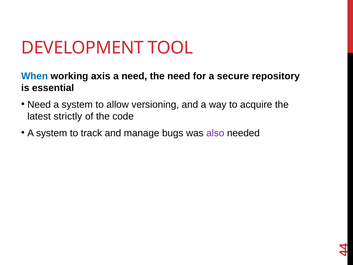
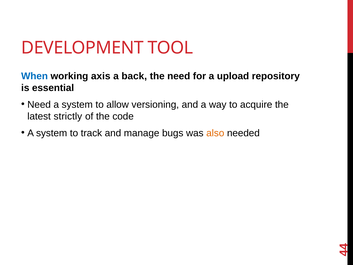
a need: need -> back
secure: secure -> upload
also colour: purple -> orange
